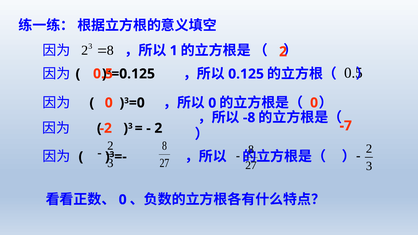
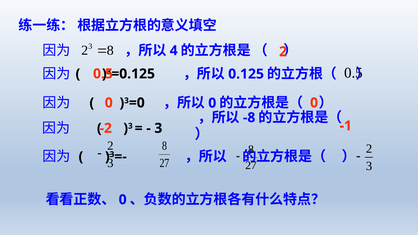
1: 1 -> 4
-7: -7 -> -1
2 at (158, 128): 2 -> 3
